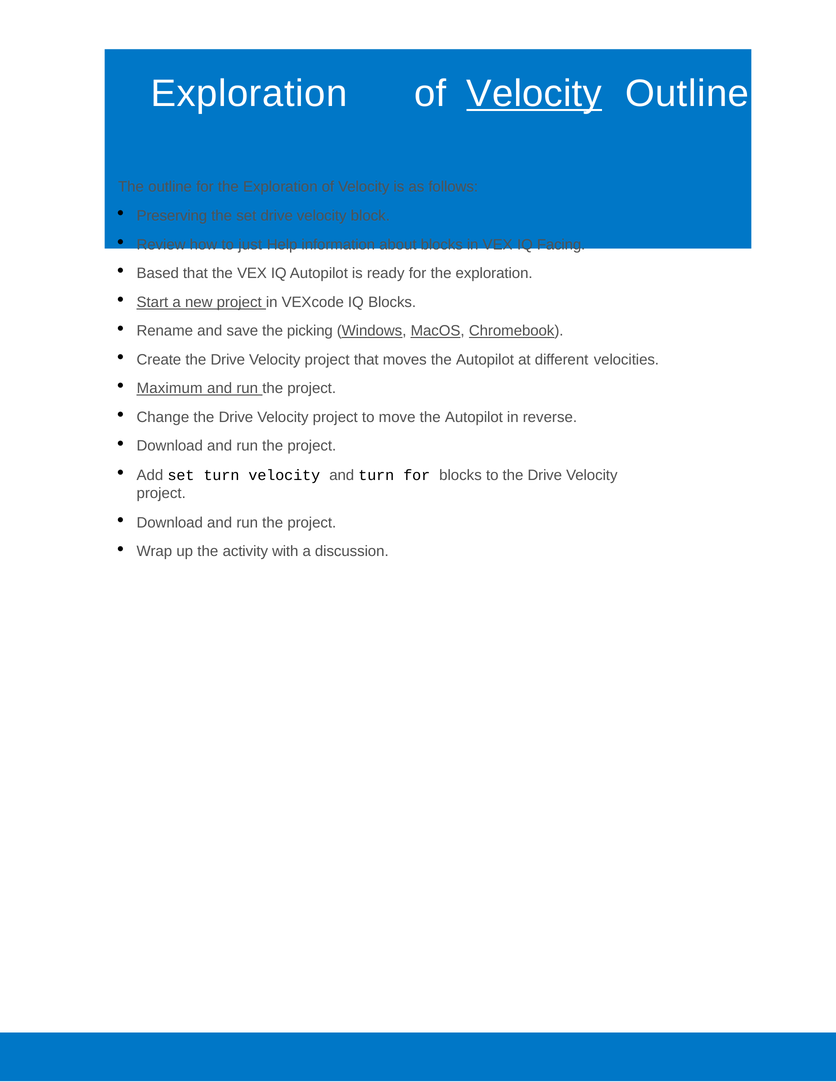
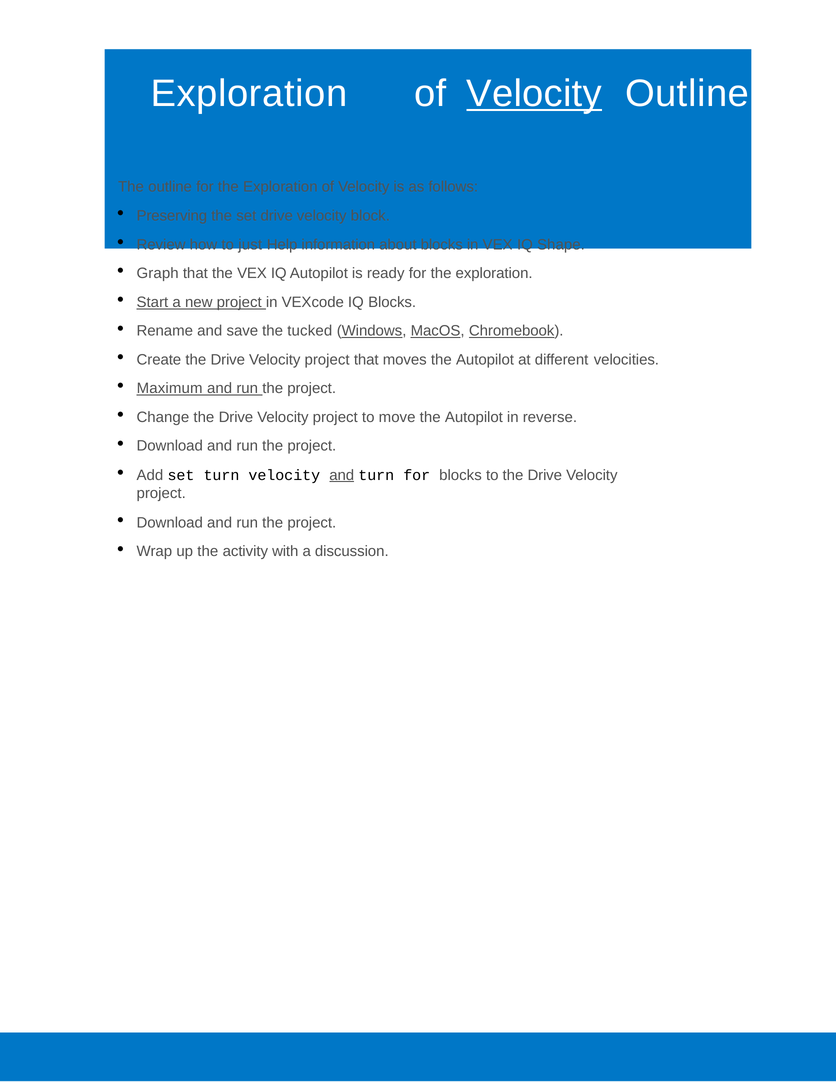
Facing: Facing -> Shape
Based: Based -> Graph
picking: picking -> tucked
and at (342, 475) underline: none -> present
